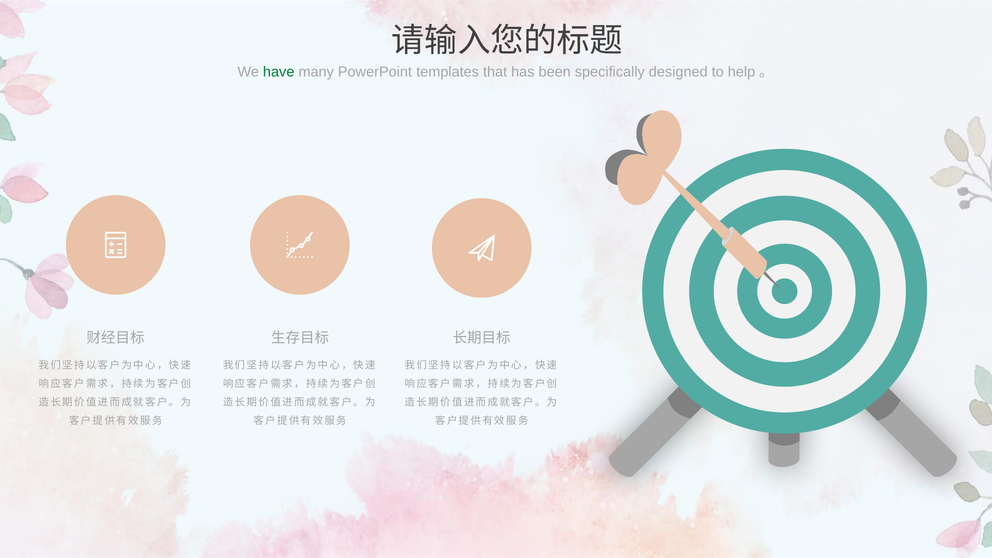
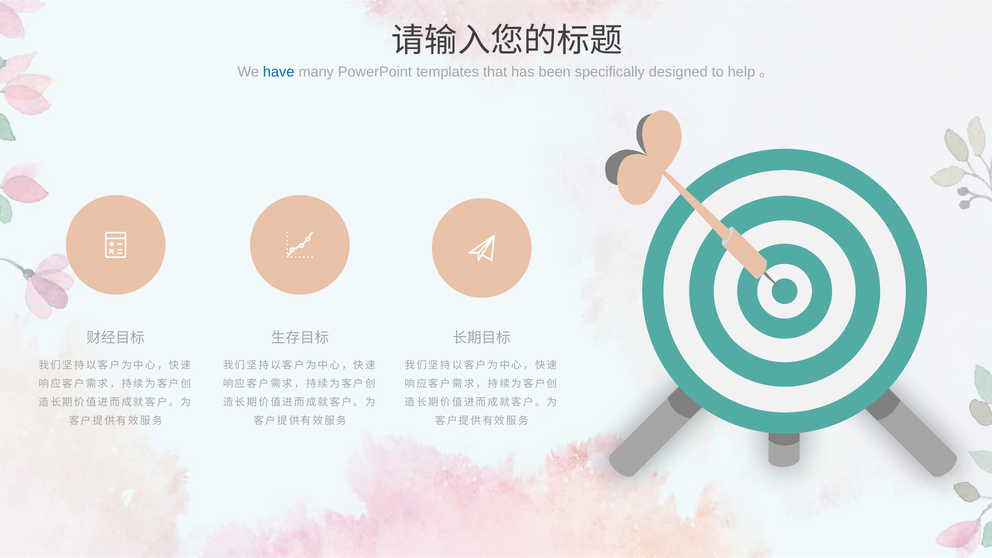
have colour: green -> blue
